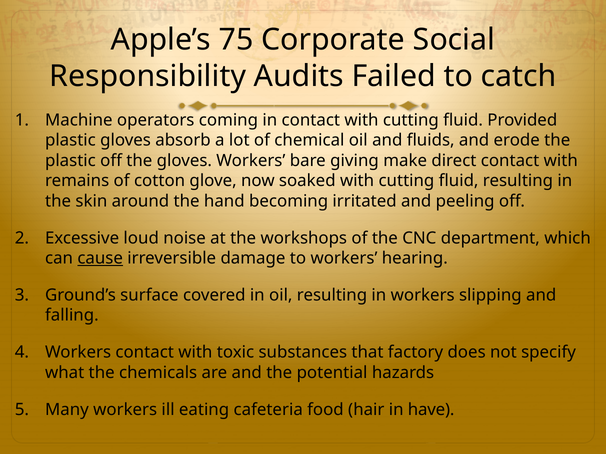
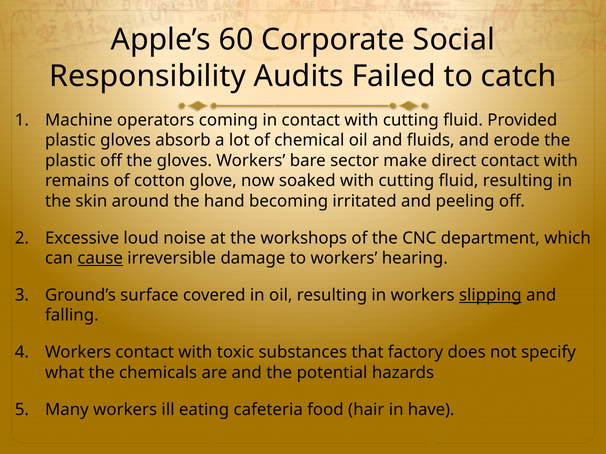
75: 75 -> 60
giving: giving -> sector
slipping underline: none -> present
